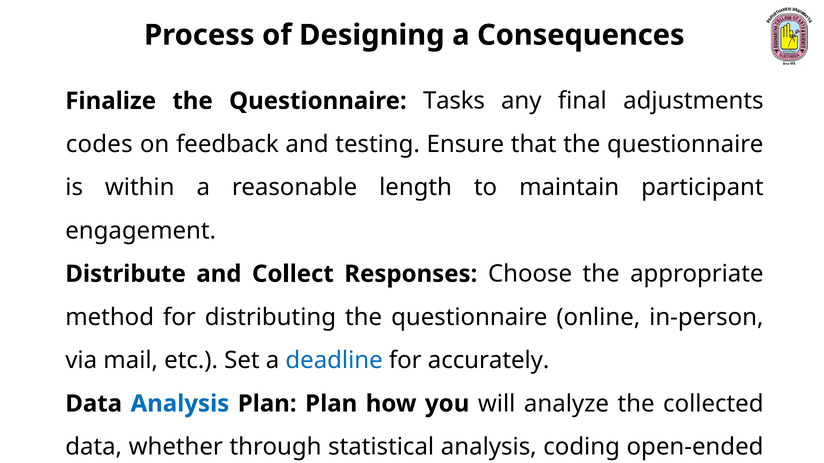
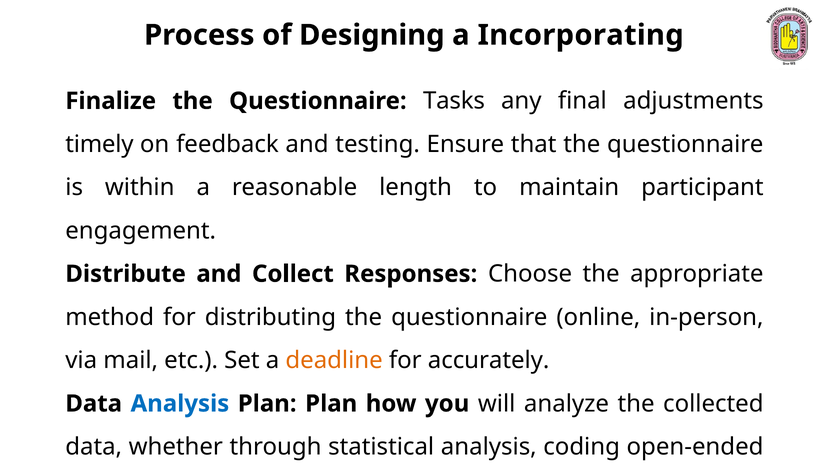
Consequences: Consequences -> Incorporating
codes: codes -> timely
deadline colour: blue -> orange
